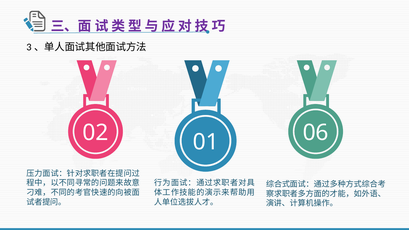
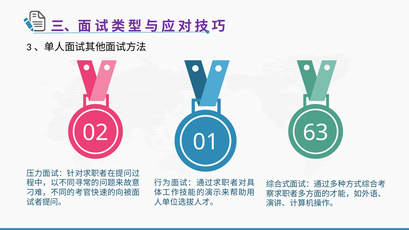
06: 06 -> 63
